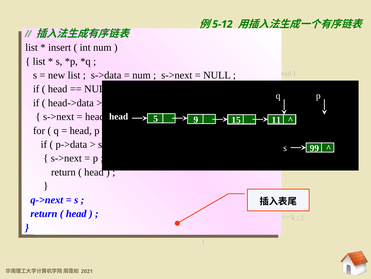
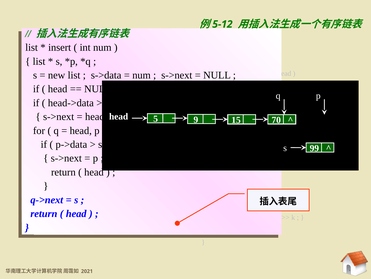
11: 11 -> 70
